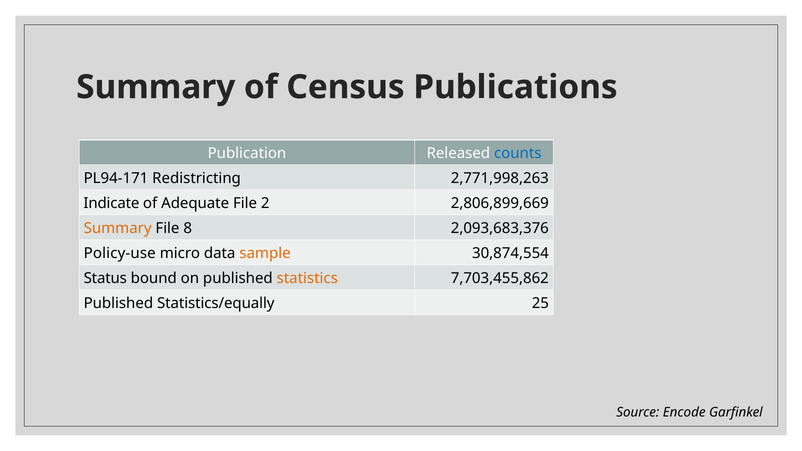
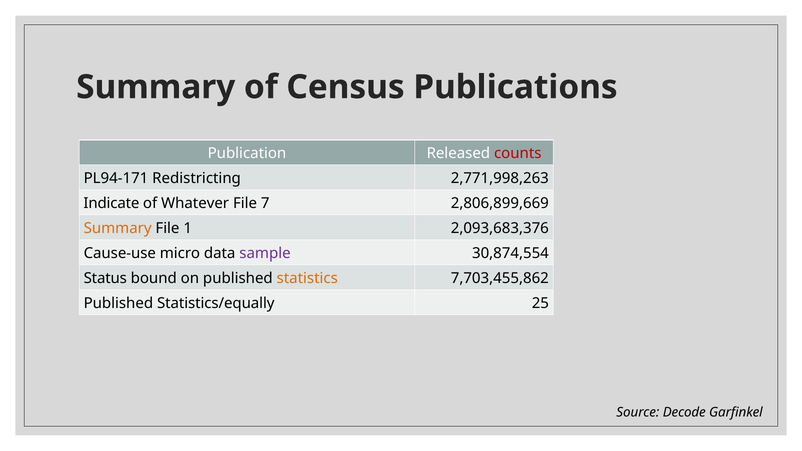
counts colour: blue -> red
Adequate: Adequate -> Whatever
2: 2 -> 7
8: 8 -> 1
Policy-use: Policy-use -> Cause-use
sample colour: orange -> purple
Encode: Encode -> Decode
